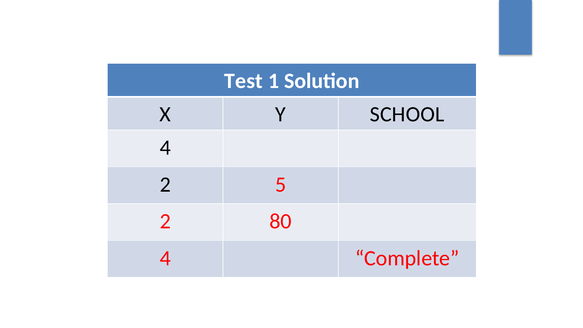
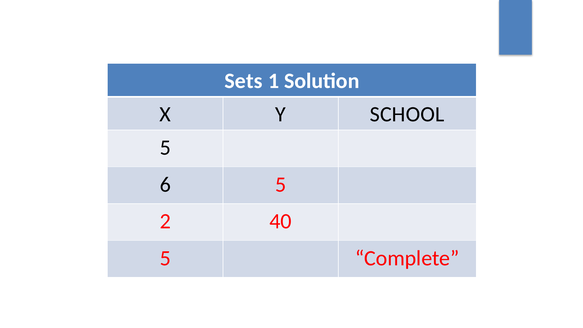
Test: Test -> Sets
0 4: 4 -> 5
1 2: 2 -> 6
80: 80 -> 40
3 4: 4 -> 5
